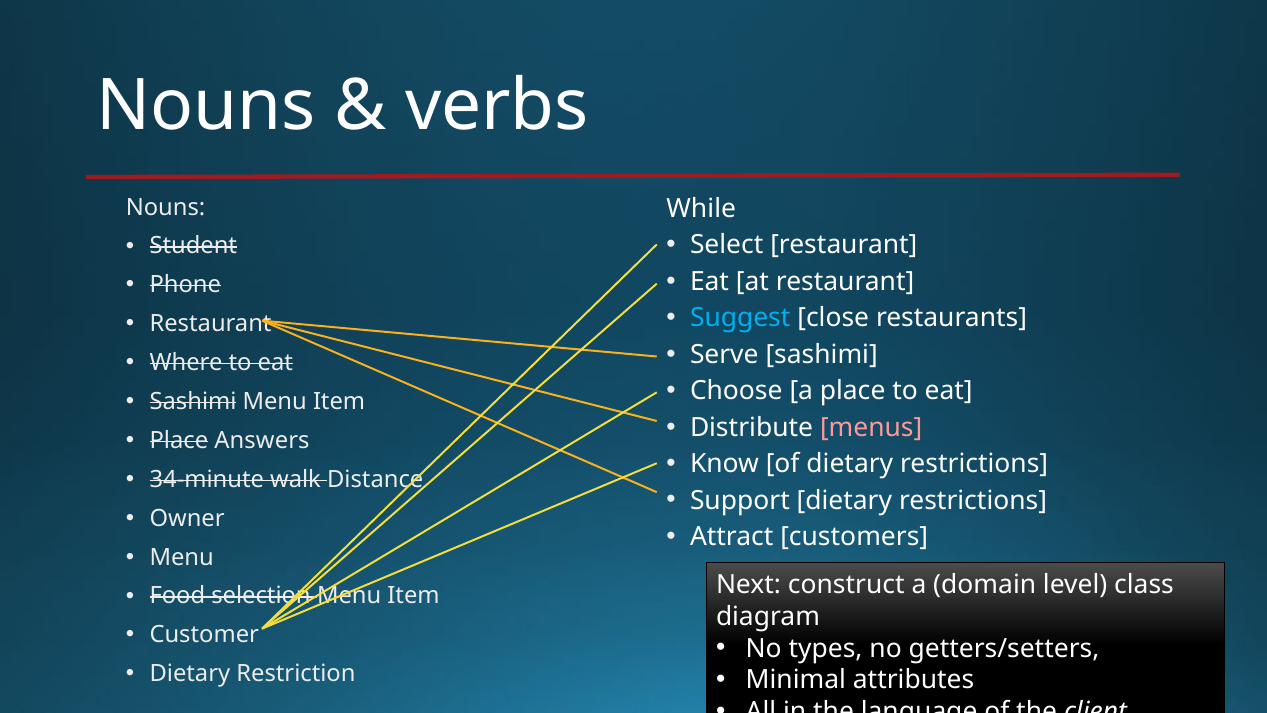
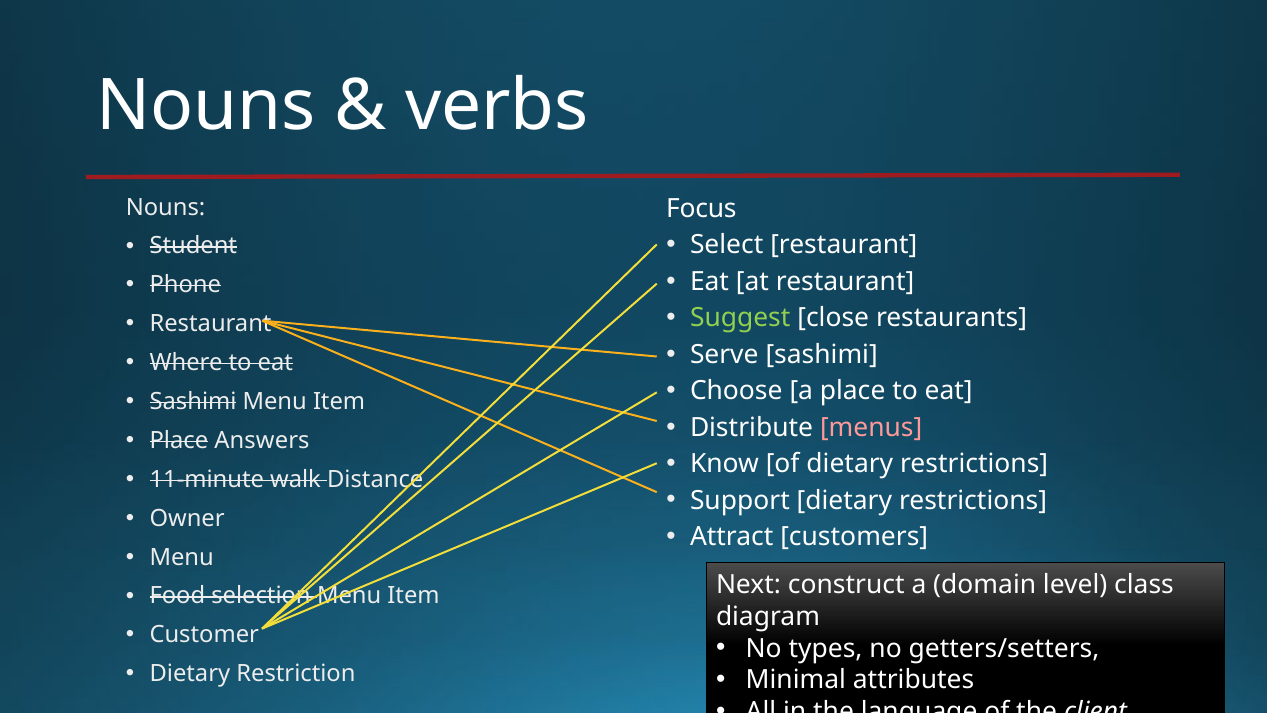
While: While -> Focus
Suggest colour: light blue -> light green
34-minute: 34-minute -> 11-minute
